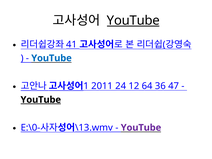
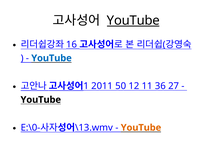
41: 41 -> 16
24: 24 -> 50
64: 64 -> 11
47: 47 -> 27
YouTube at (41, 100) underline: present -> none
YouTube at (141, 128) colour: purple -> orange
